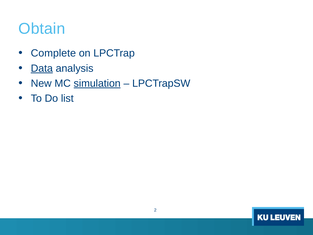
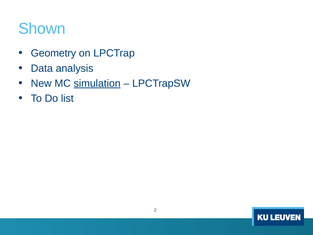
Obtain: Obtain -> Shown
Complete: Complete -> Geometry
Data underline: present -> none
